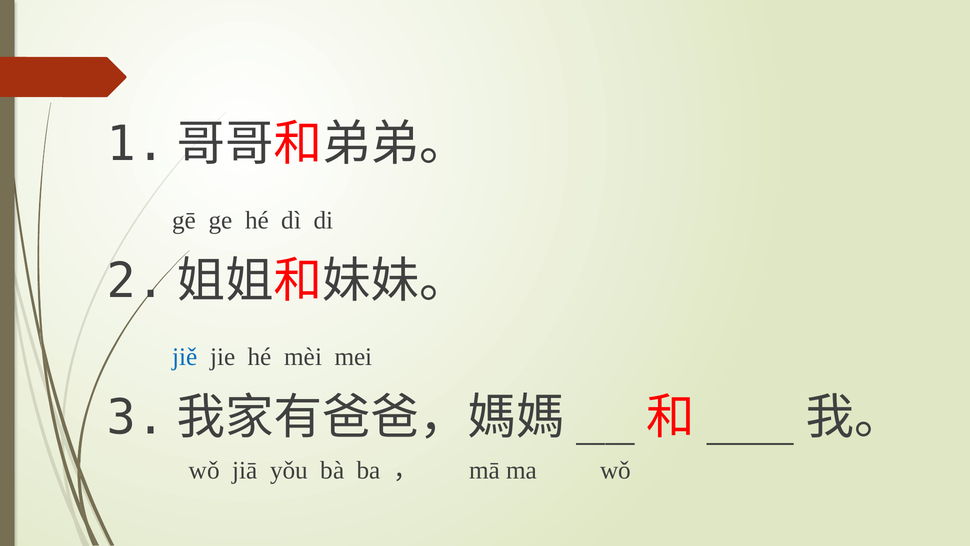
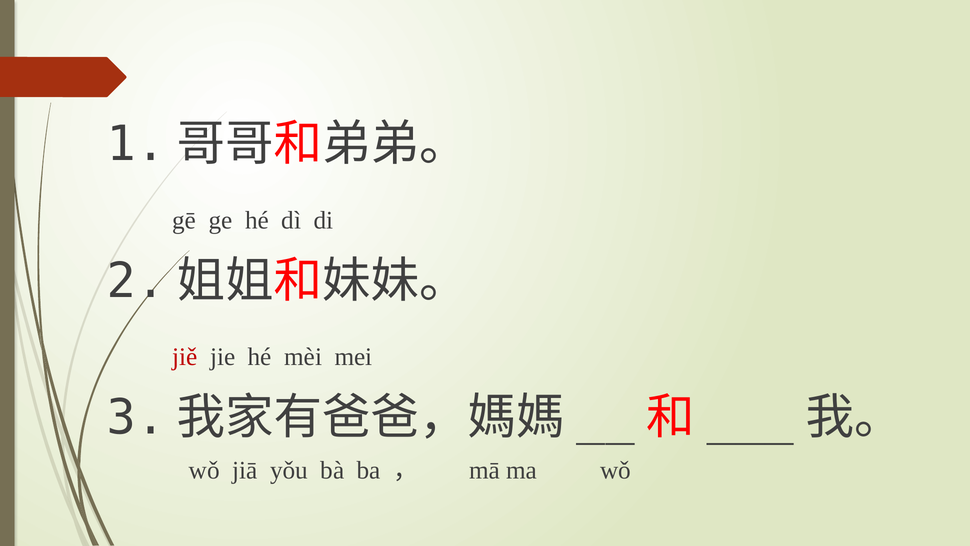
jiě colour: blue -> red
